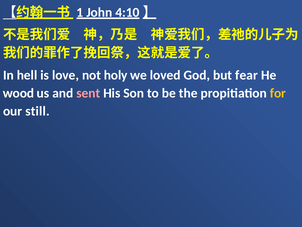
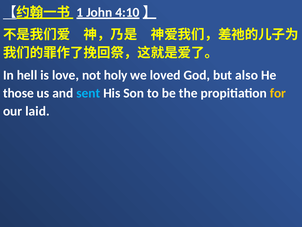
fear: fear -> also
wood: wood -> those
sent colour: pink -> light blue
still: still -> laid
